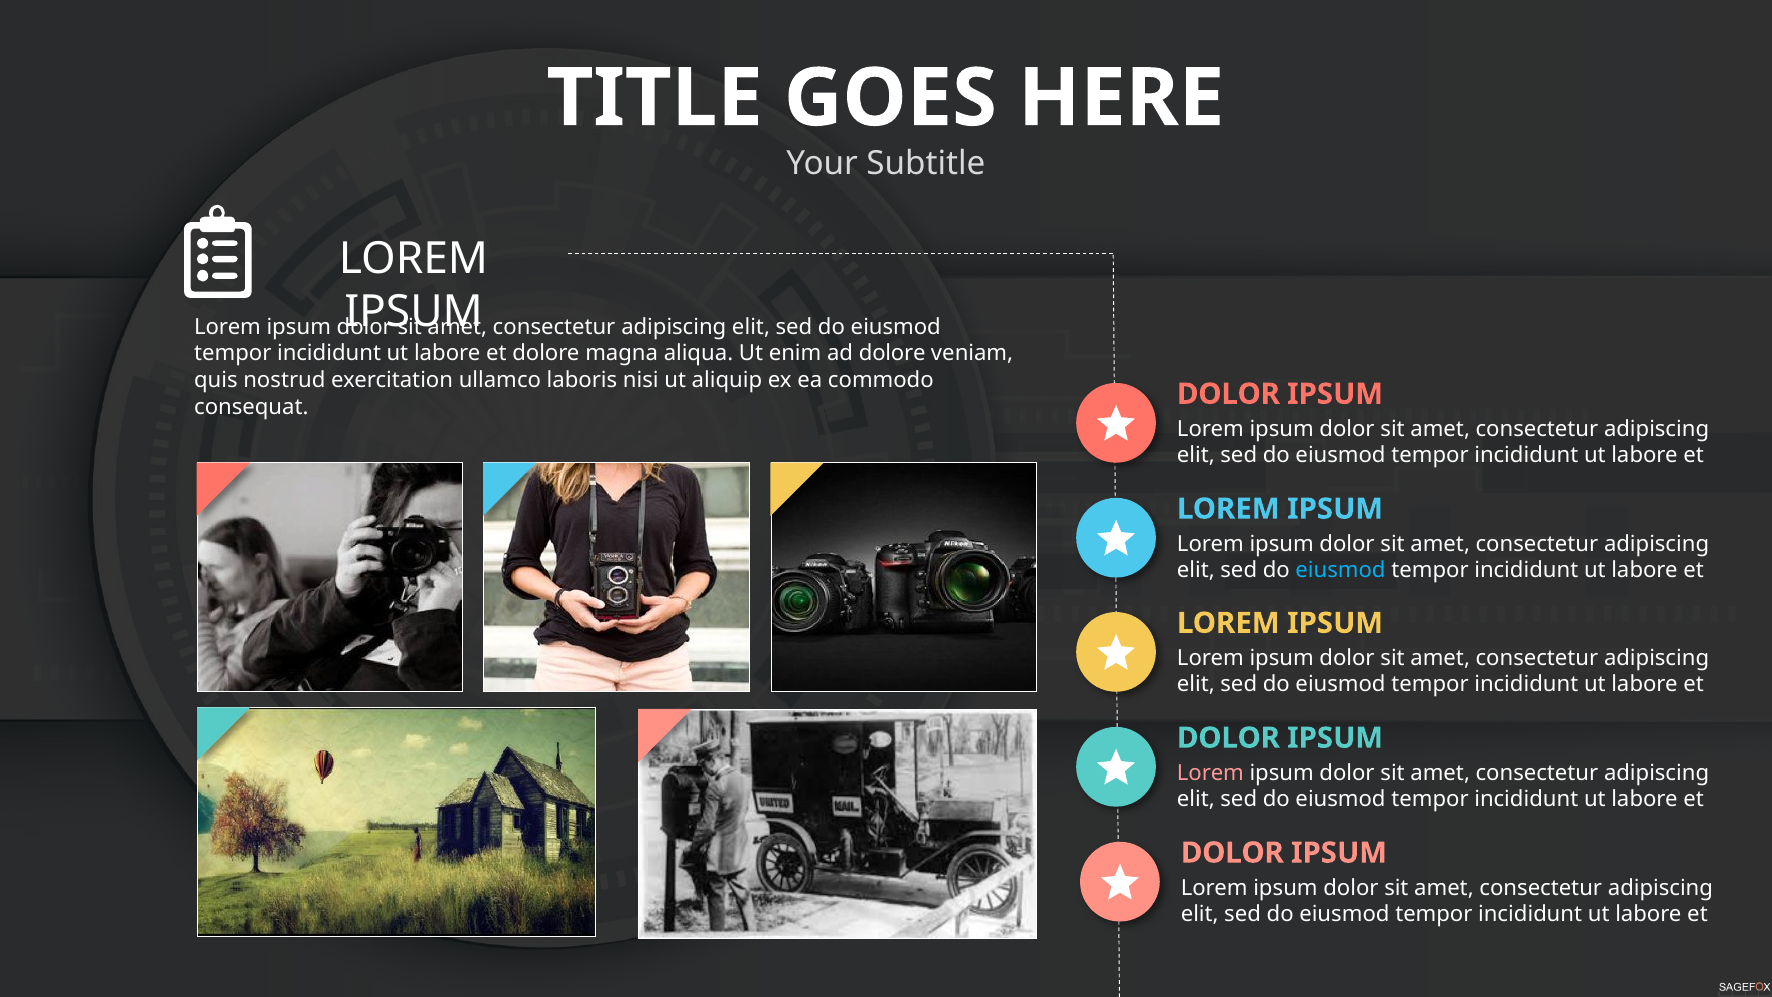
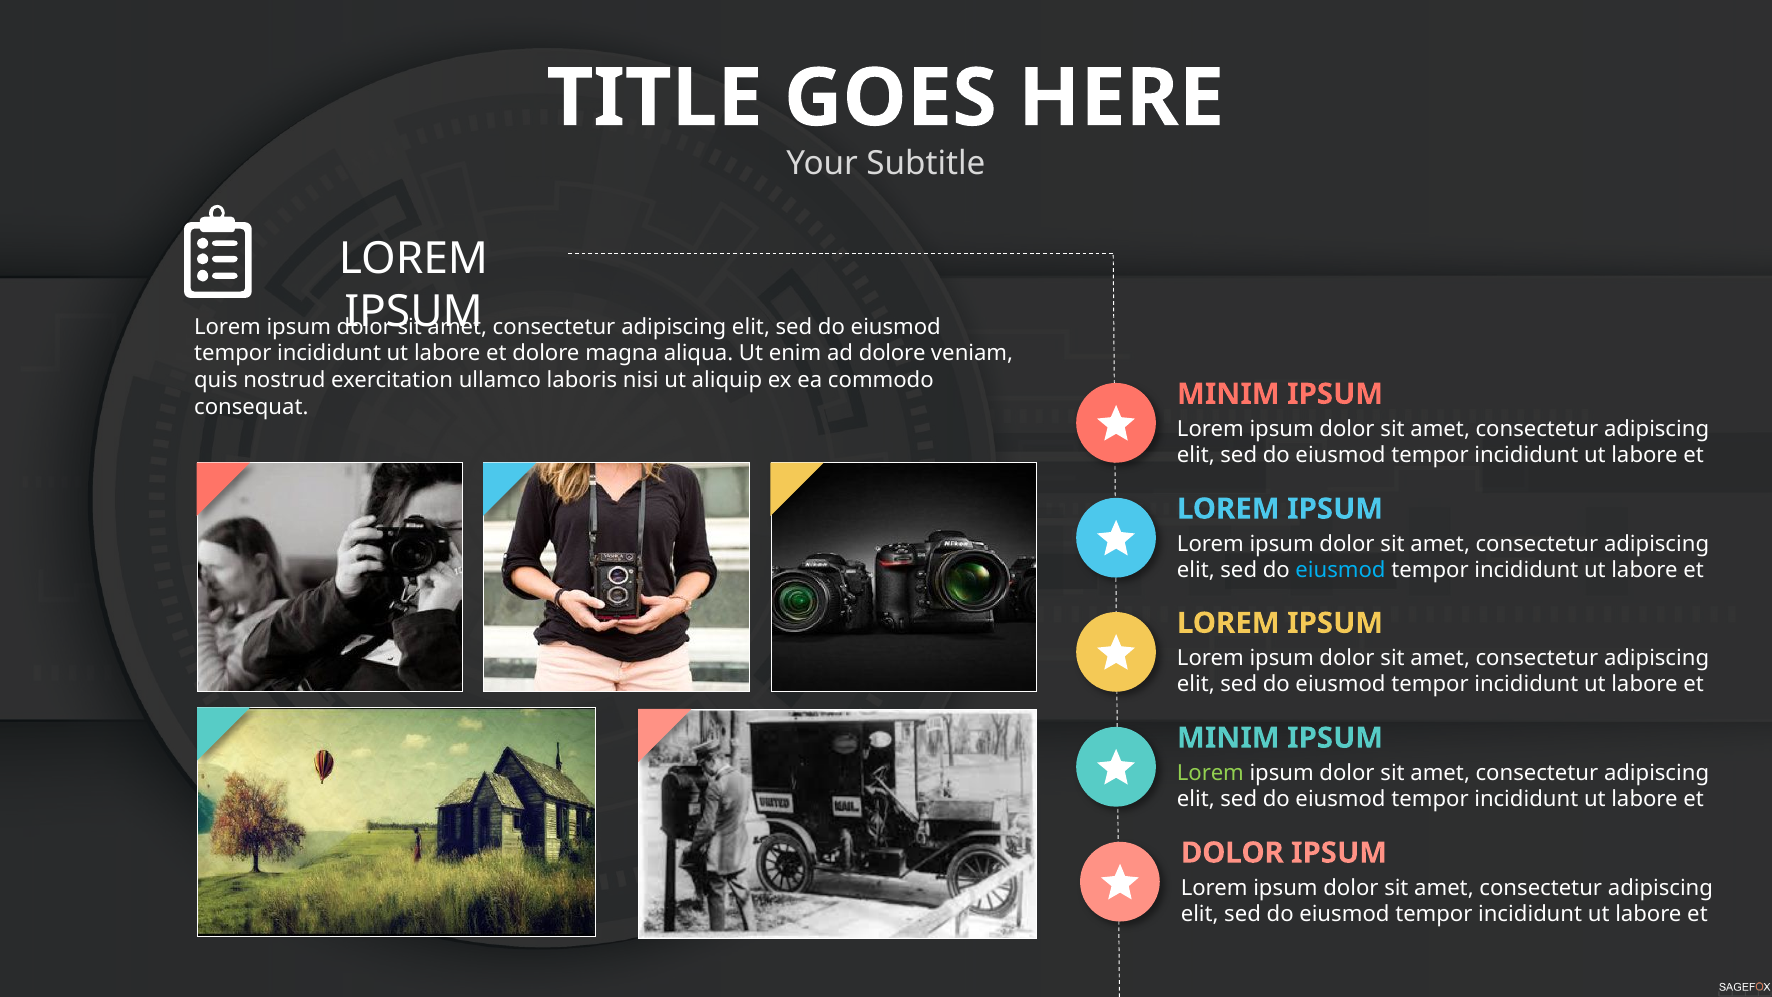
DOLOR at (1228, 394): DOLOR -> MINIM
DOLOR at (1228, 738): DOLOR -> MINIM
Lorem at (1210, 773) colour: pink -> light green
